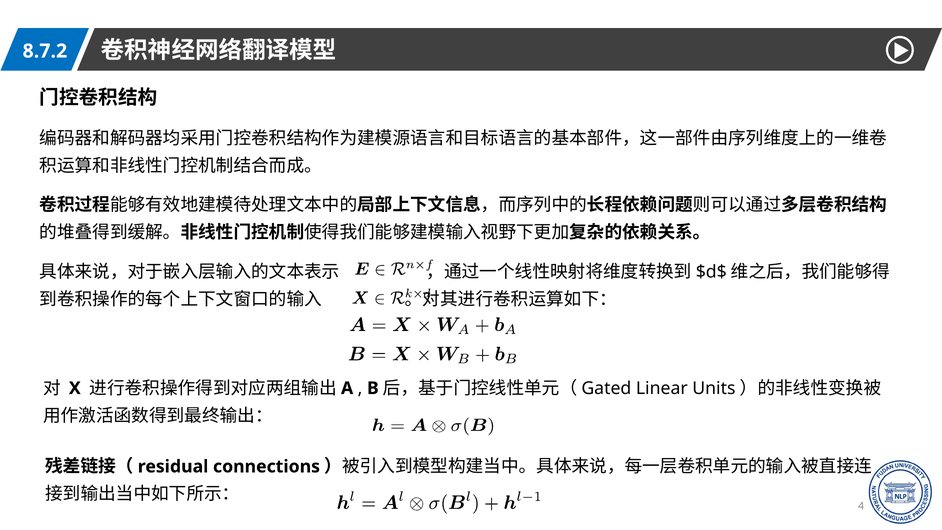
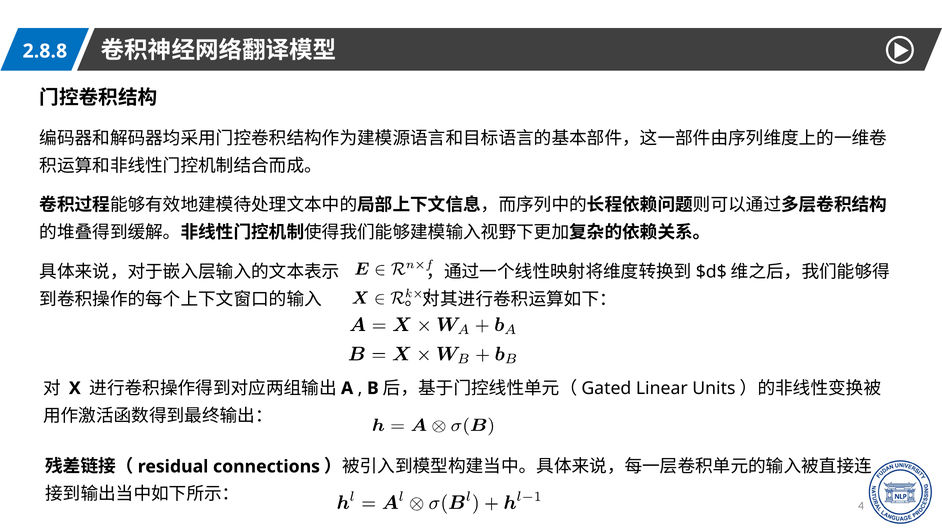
8.7.2: 8.7.2 -> 2.8.8
